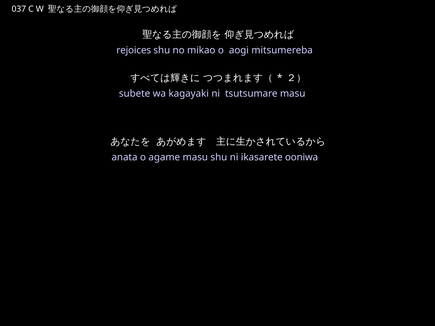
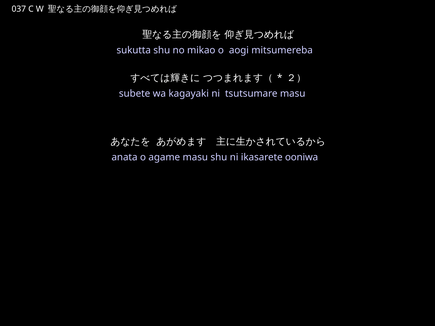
rejoices: rejoices -> sukutta
